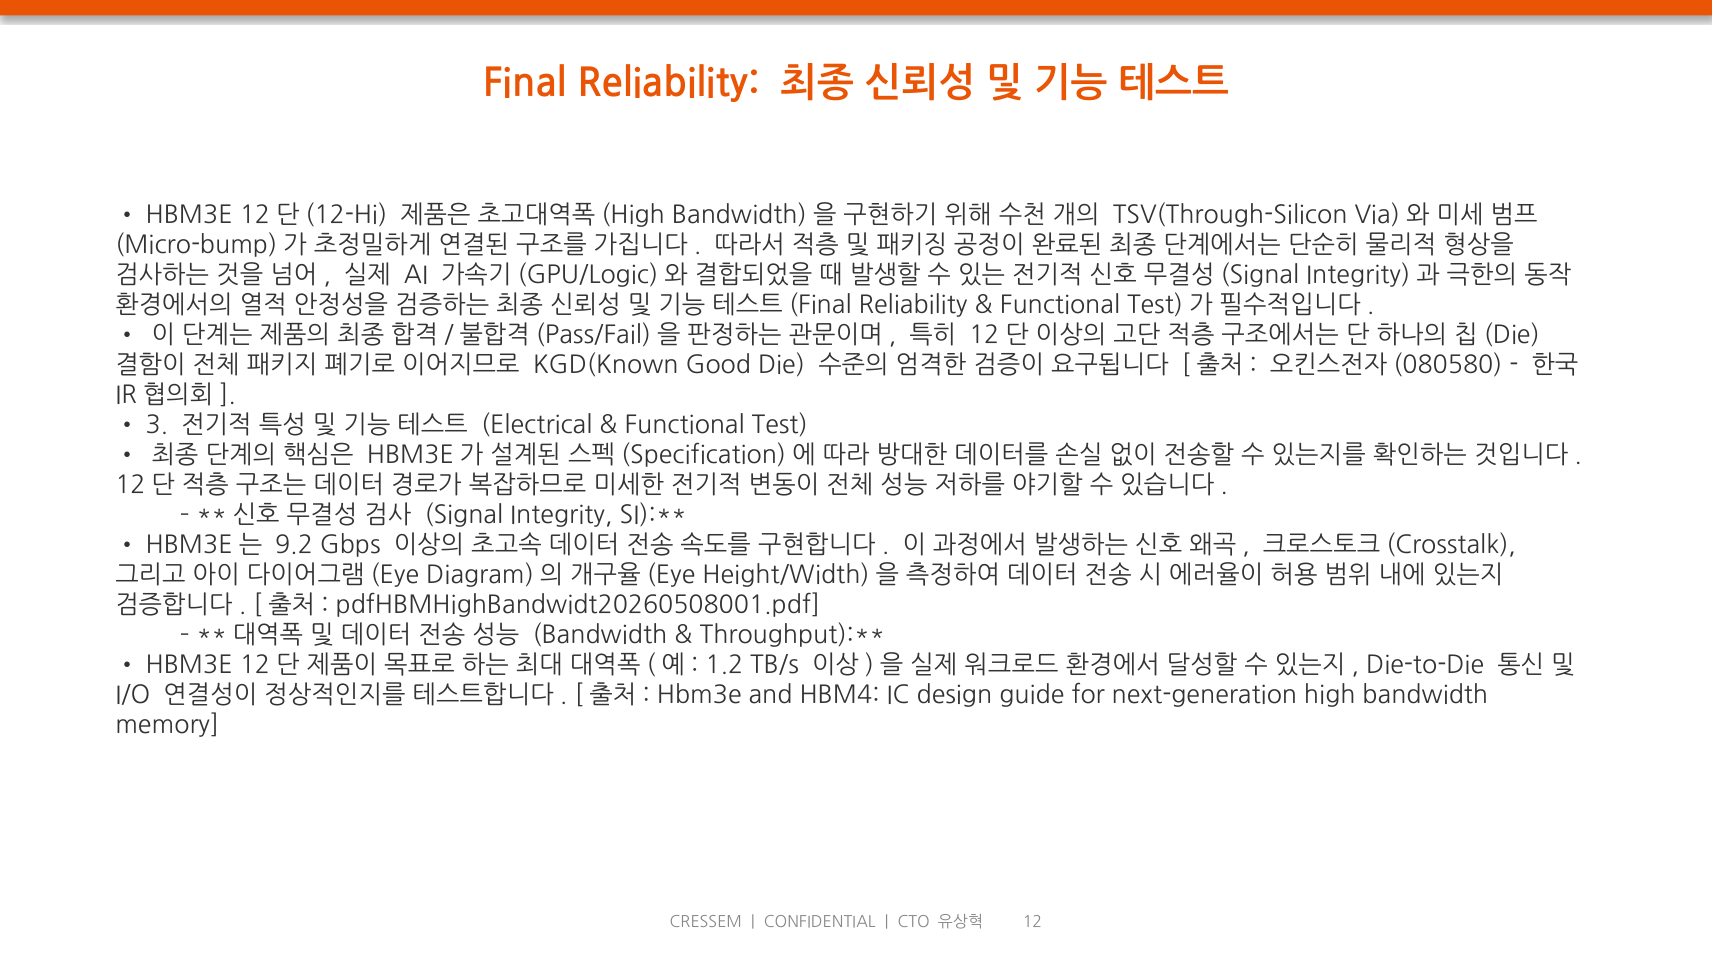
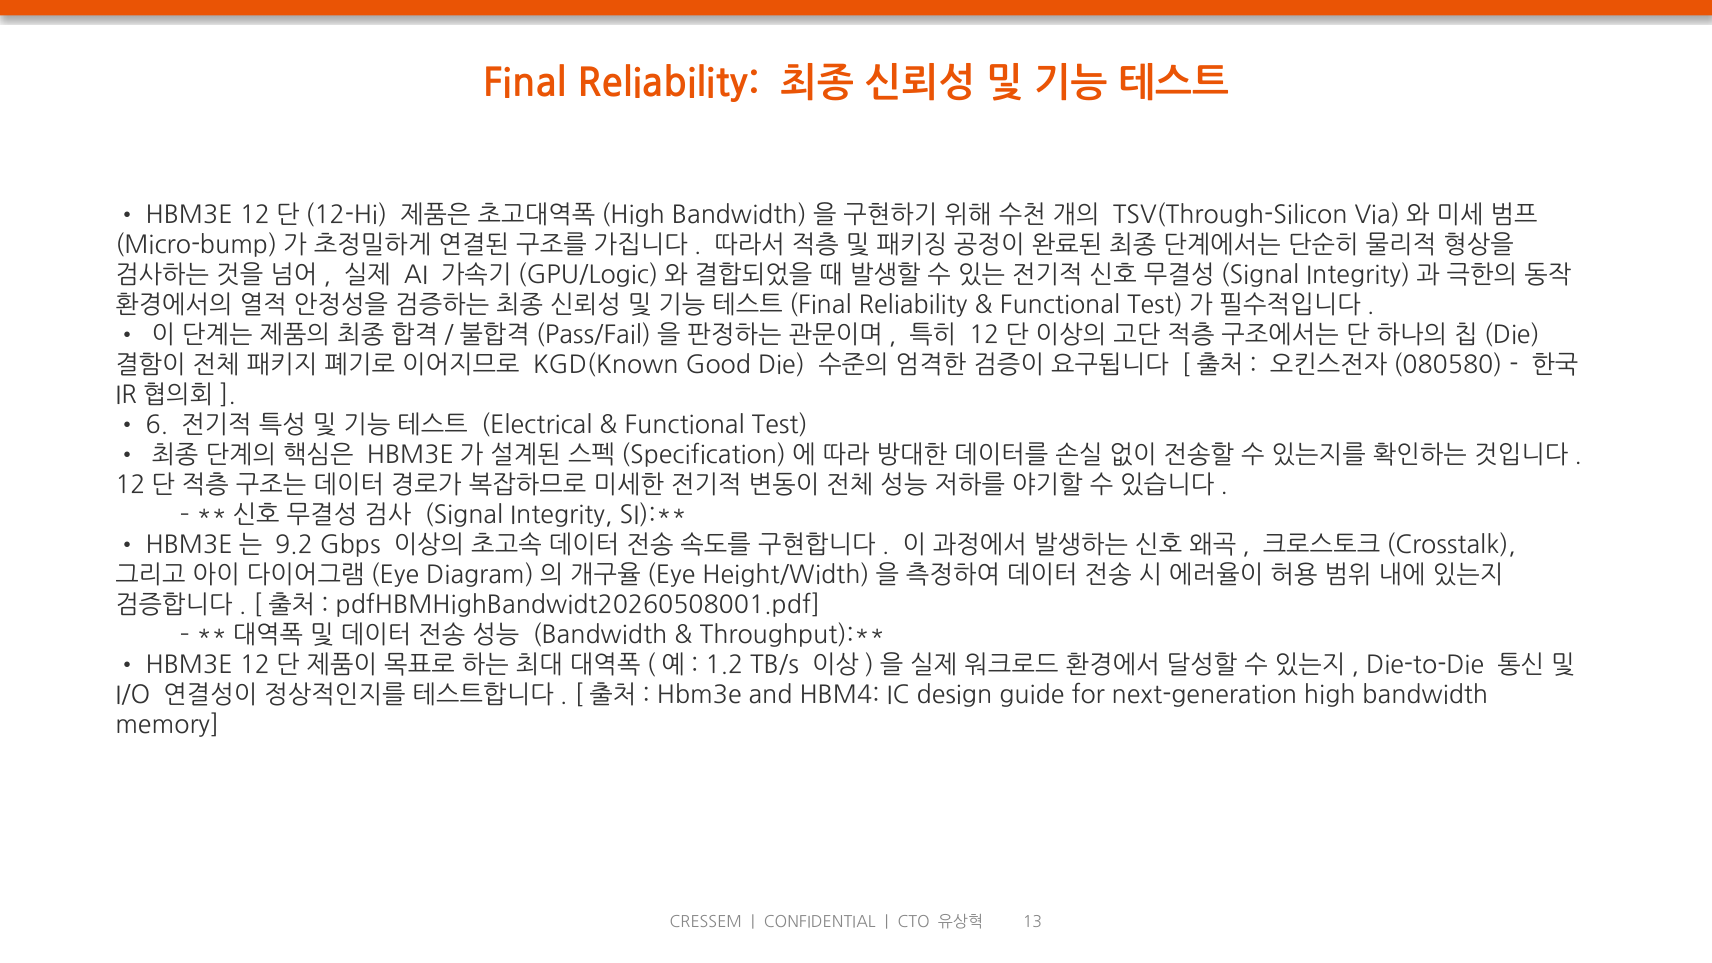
3: 3 -> 6
12: 12 -> 13
